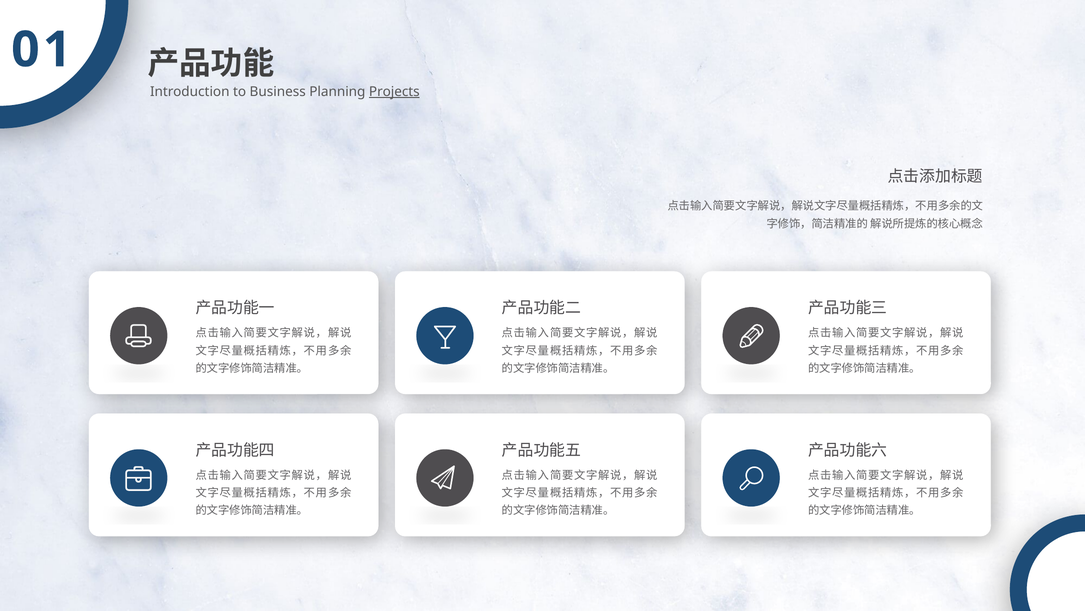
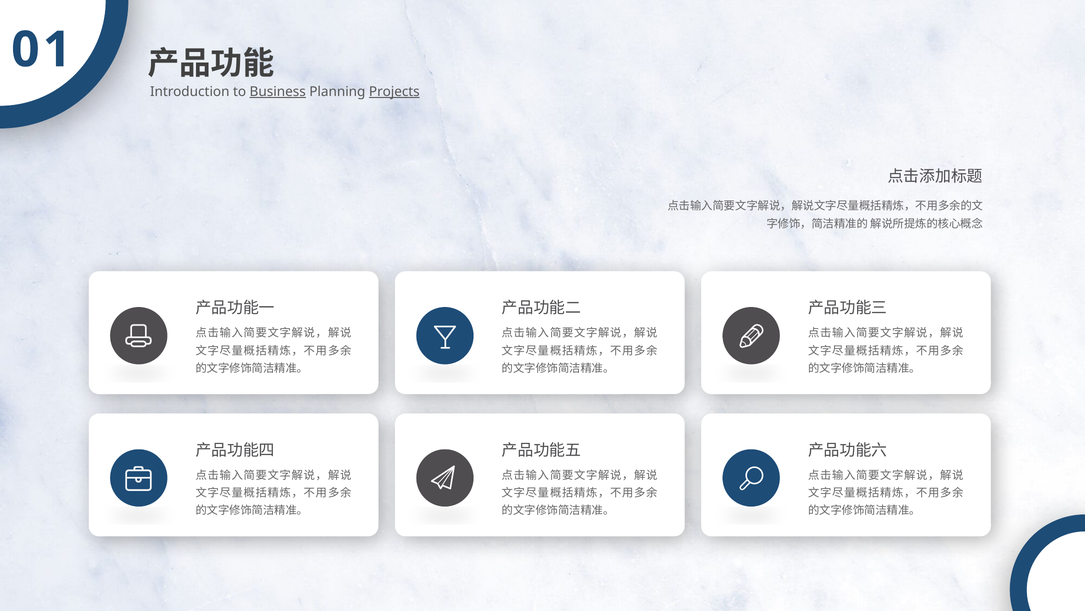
Business underline: none -> present
